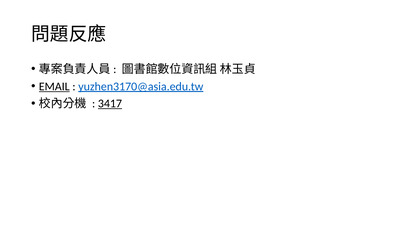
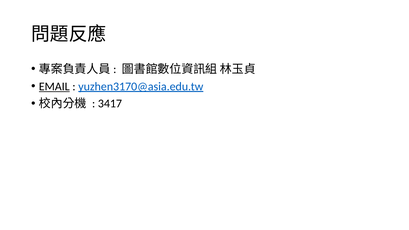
3417 underline: present -> none
